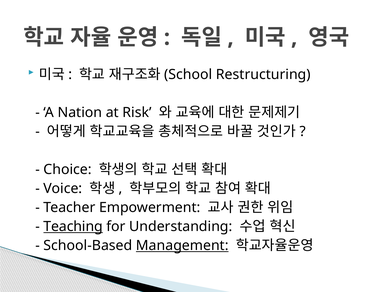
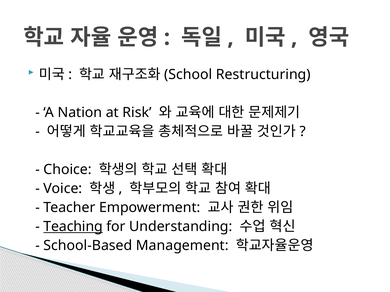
Management underline: present -> none
